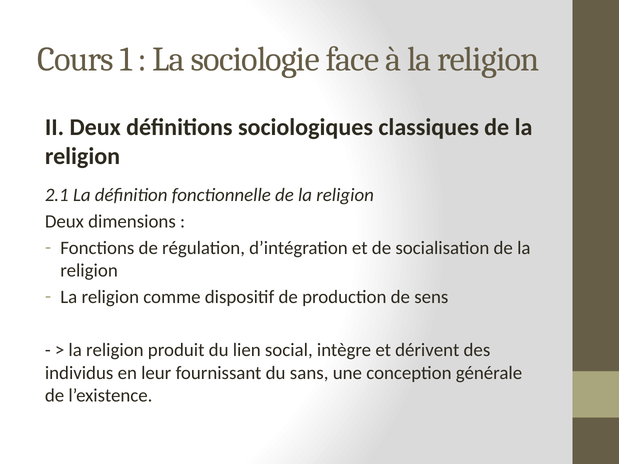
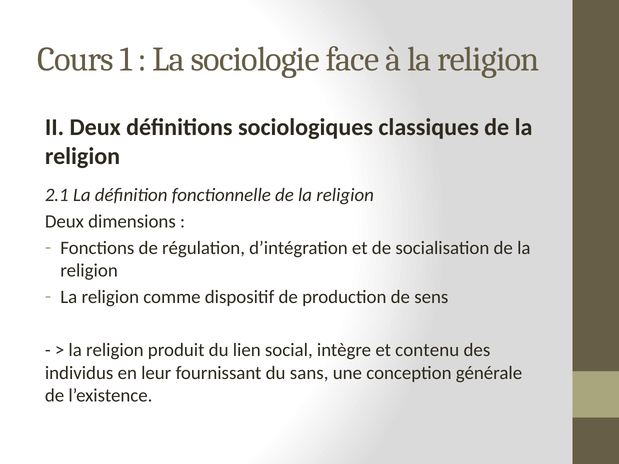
dérivent: dérivent -> contenu
